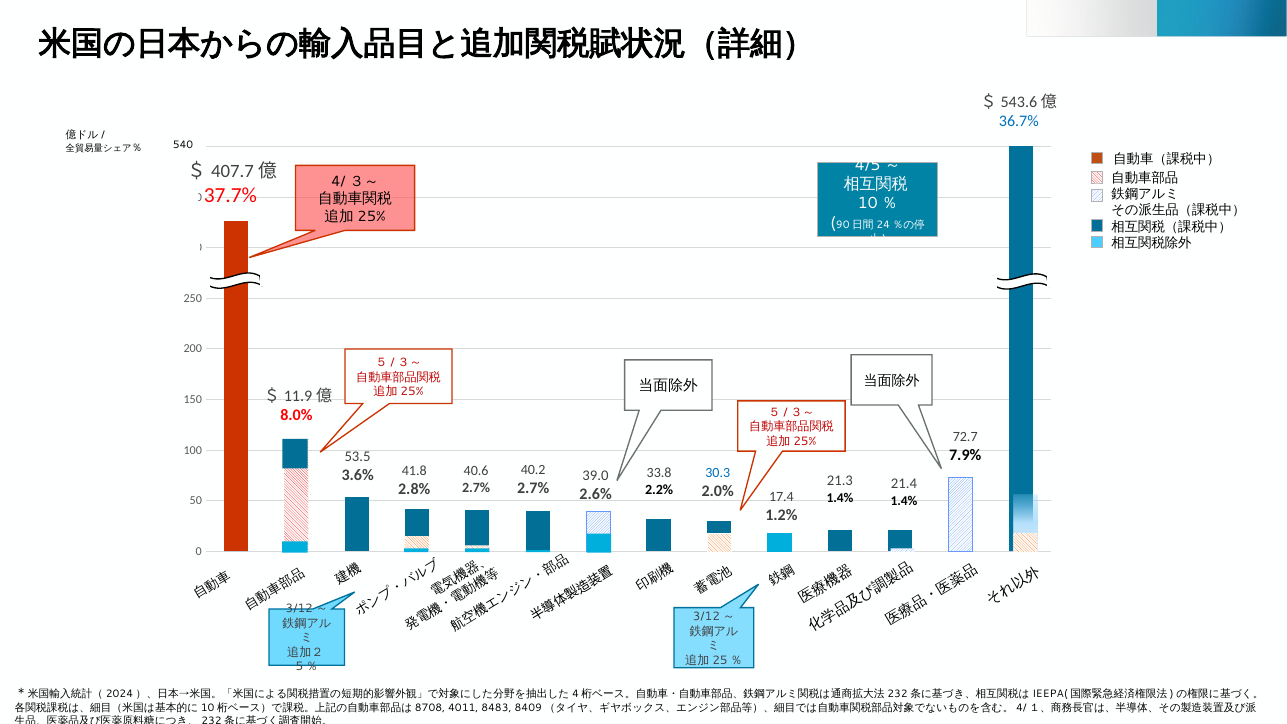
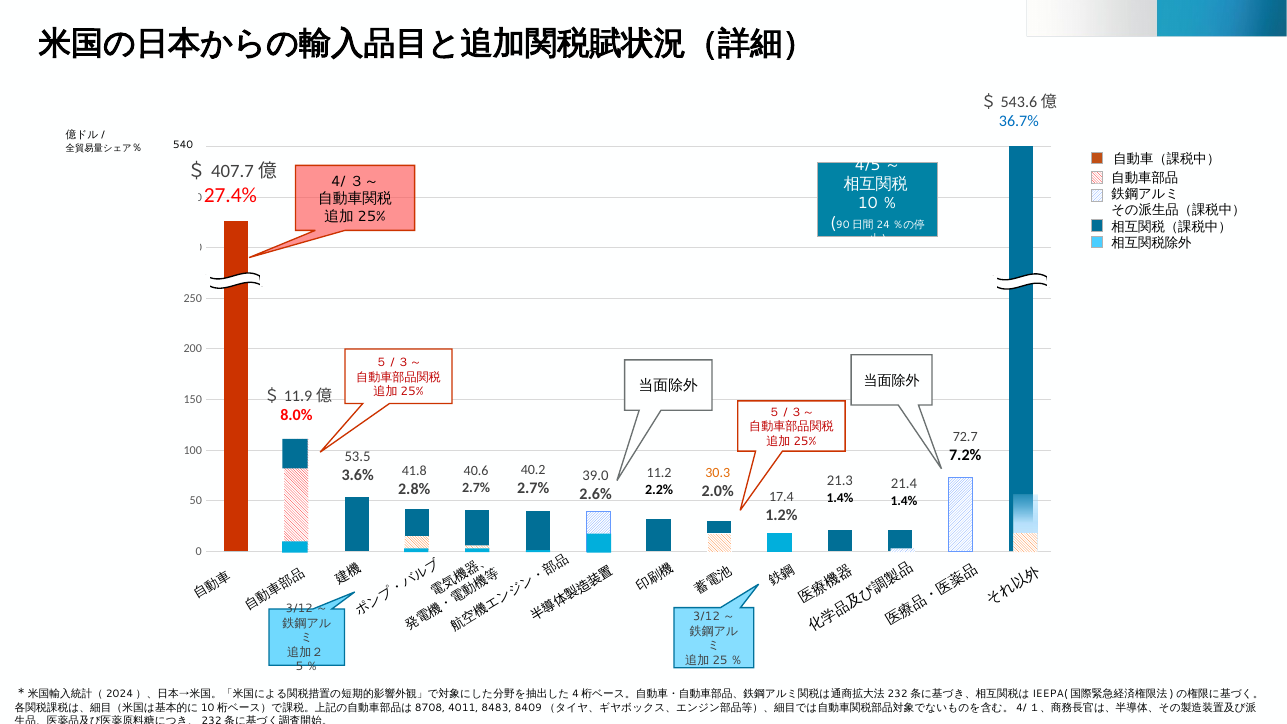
37.7%: 37.7% -> 27.4%
7.9%: 7.9% -> 7.2%
30.3 colour: blue -> orange
33.8: 33.8 -> 11.2
